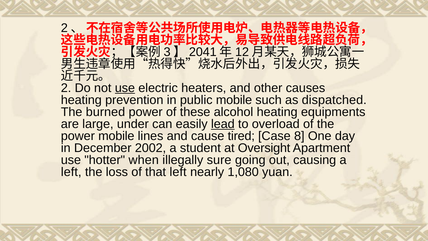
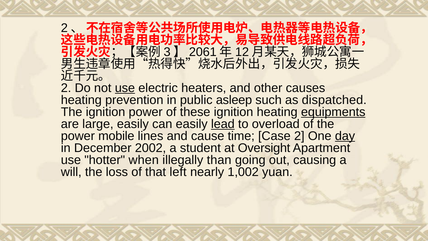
2041: 2041 -> 2061
public mobile: mobile -> asleep
The burned: burned -> ignition
these alcohol: alcohol -> ignition
equipments underline: none -> present
large under: under -> easily
tired: tired -> time
Case 8: 8 -> 2
day underline: none -> present
sure: sure -> than
left at (71, 172): left -> will
1,080: 1,080 -> 1,002
